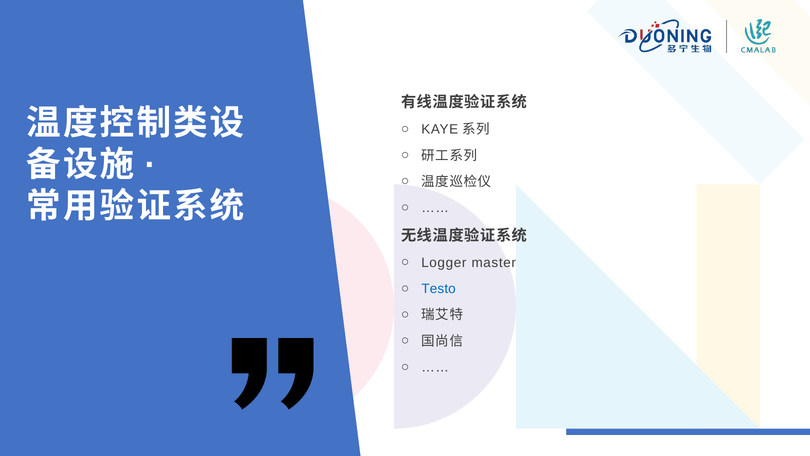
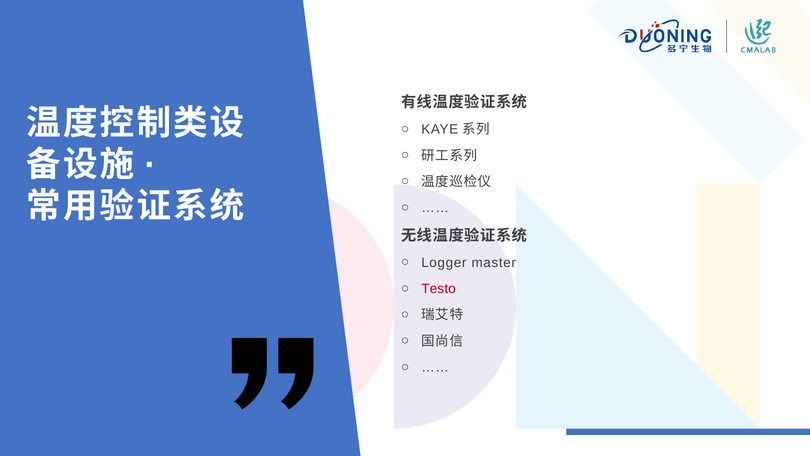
Testo colour: blue -> red
